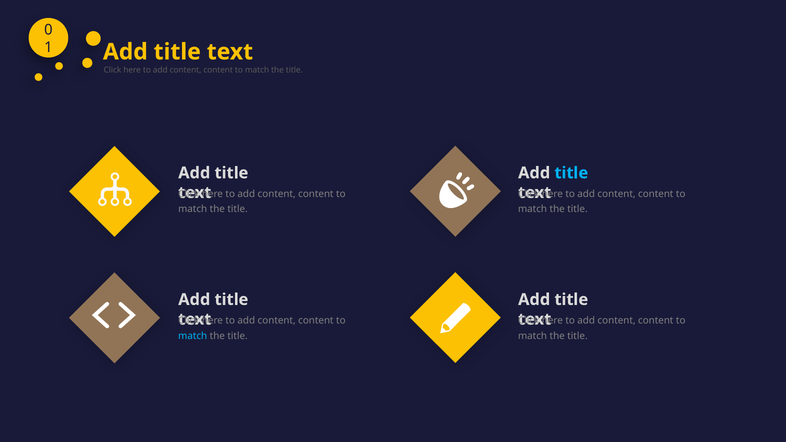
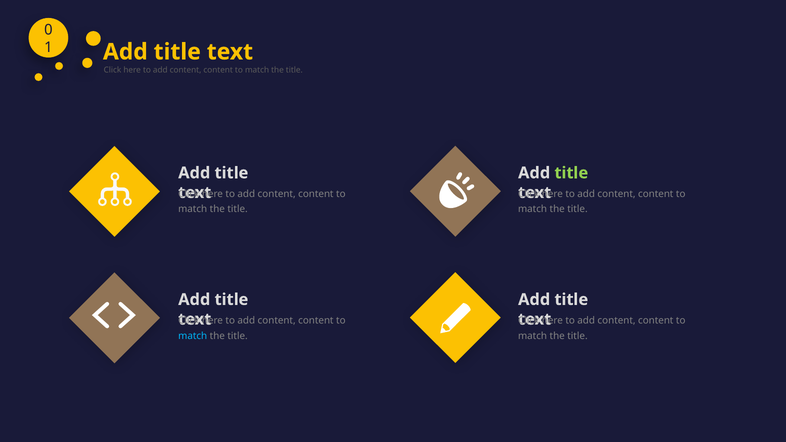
title at (571, 173) colour: light blue -> light green
